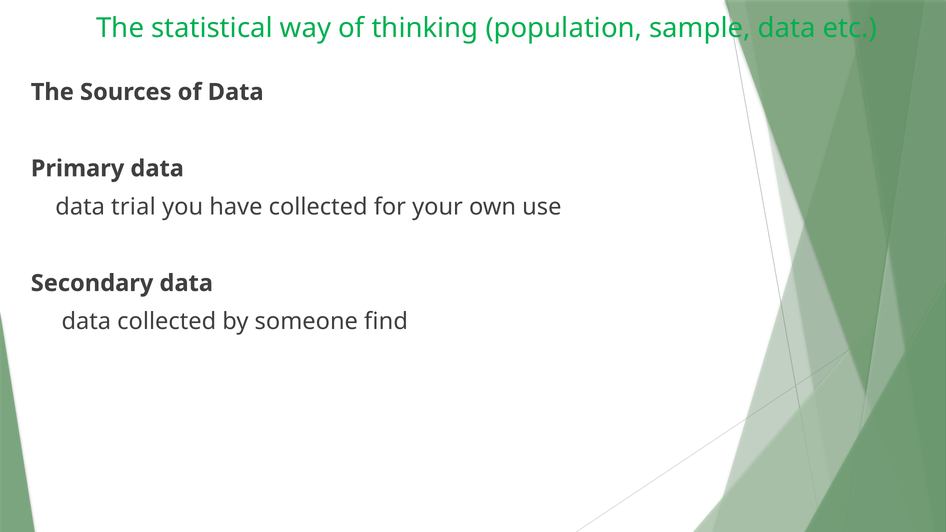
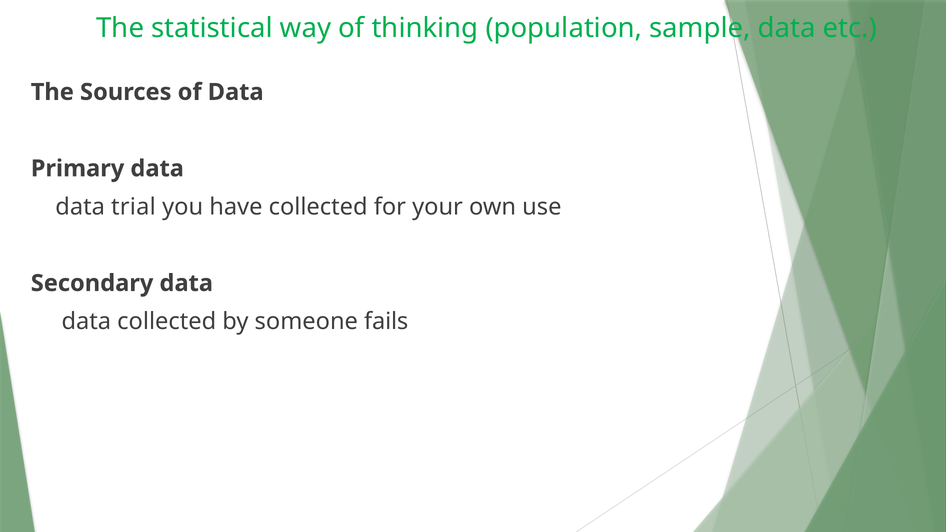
find: find -> fails
